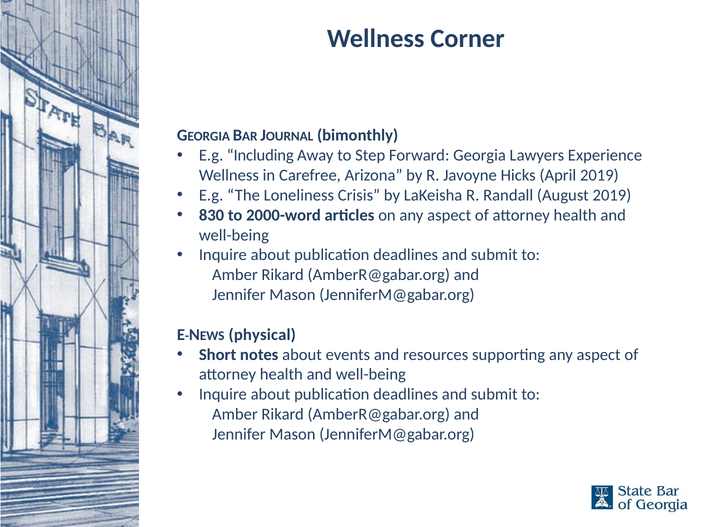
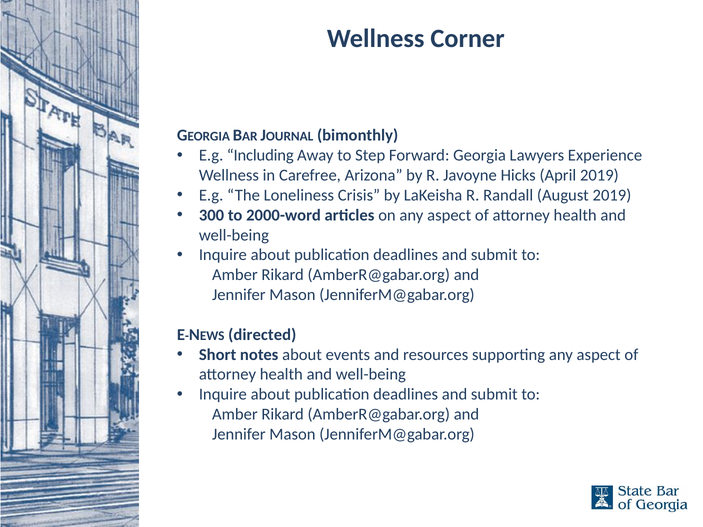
830: 830 -> 300
physical: physical -> directed
